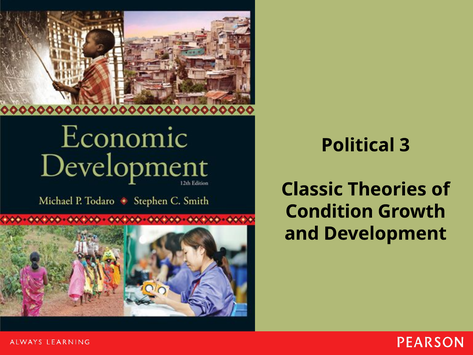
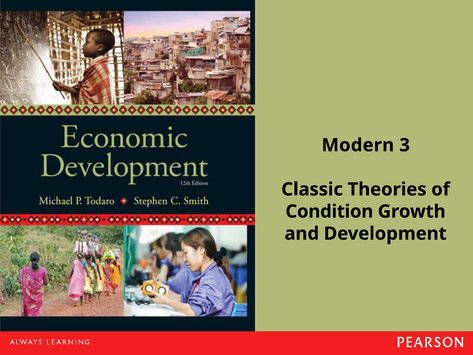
Political: Political -> Modern
